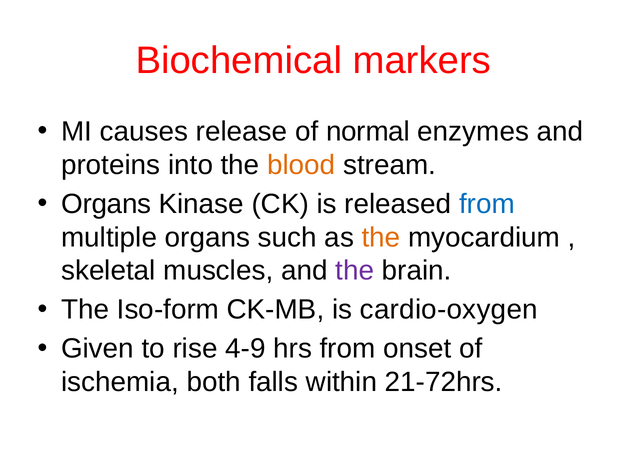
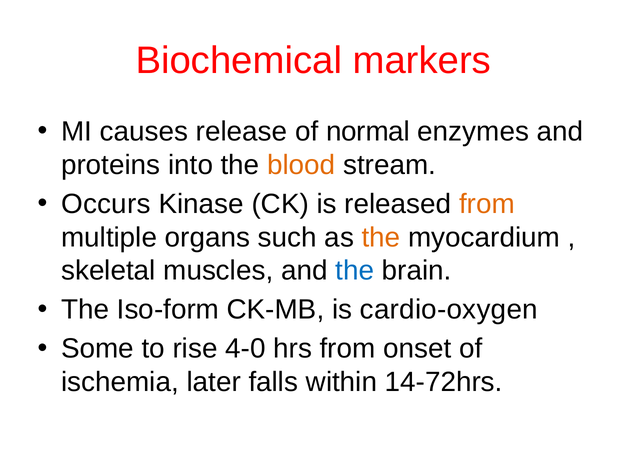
Organs at (106, 204): Organs -> Occurs
from at (487, 204) colour: blue -> orange
the at (355, 271) colour: purple -> blue
Given: Given -> Some
4-9: 4-9 -> 4-0
both: both -> later
21-72hrs: 21-72hrs -> 14-72hrs
